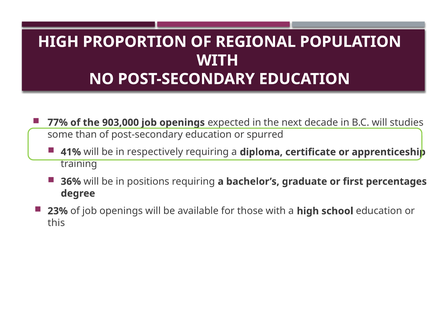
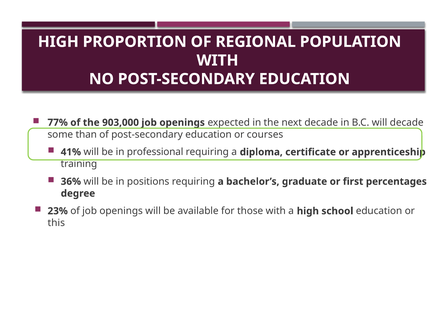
will studies: studies -> decade
spurred: spurred -> courses
respectively: respectively -> professional
